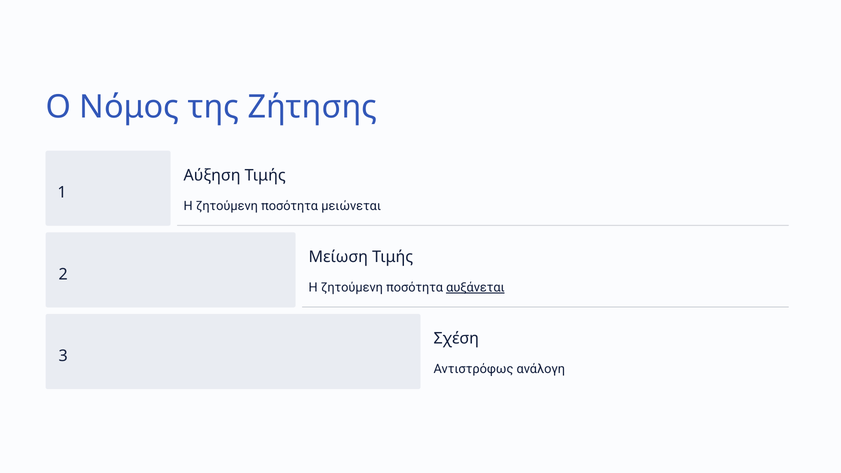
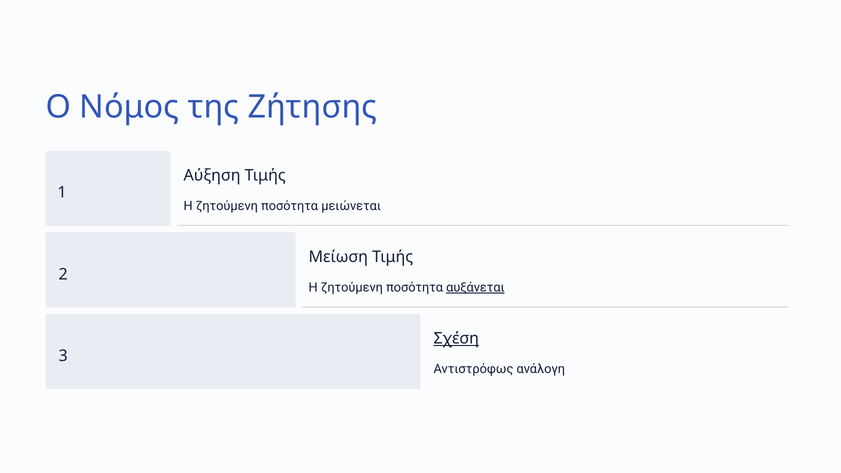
Σχέση underline: none -> present
